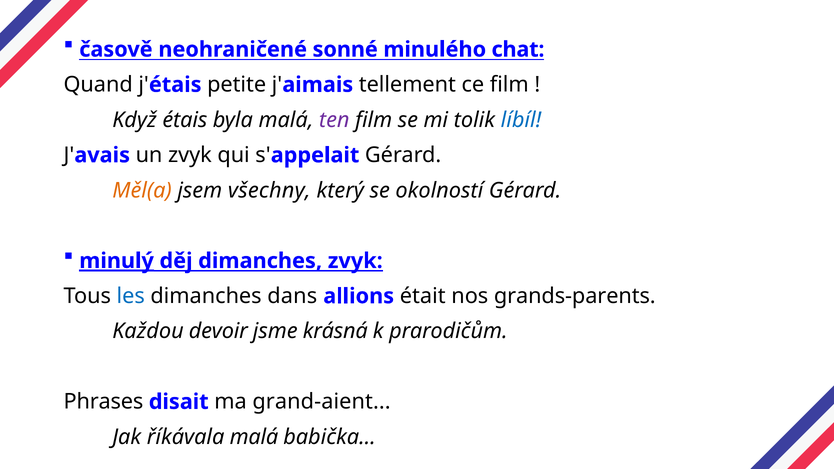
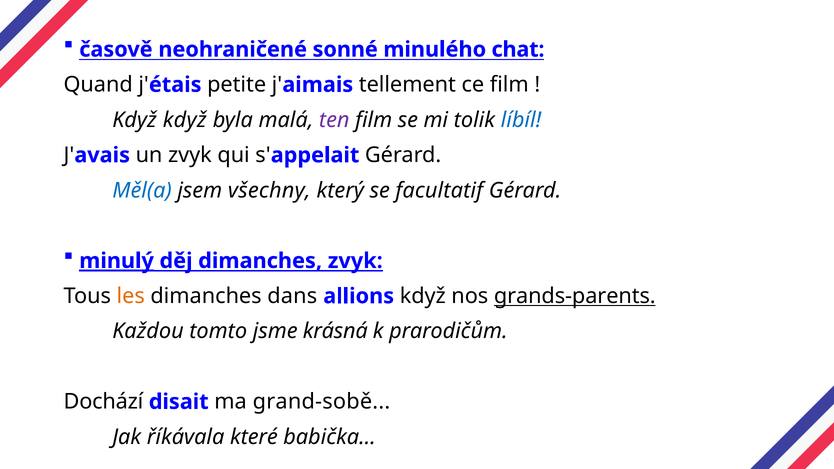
Když étais: étais -> když
Měl(a colour: orange -> blue
okolností: okolností -> facultatif
les colour: blue -> orange
allions était: était -> když
grands-parents underline: none -> present
devoir: devoir -> tomto
Phrases: Phrases -> Dochází
grand-aient: grand-aient -> grand-sobě
říkávala malá: malá -> které
